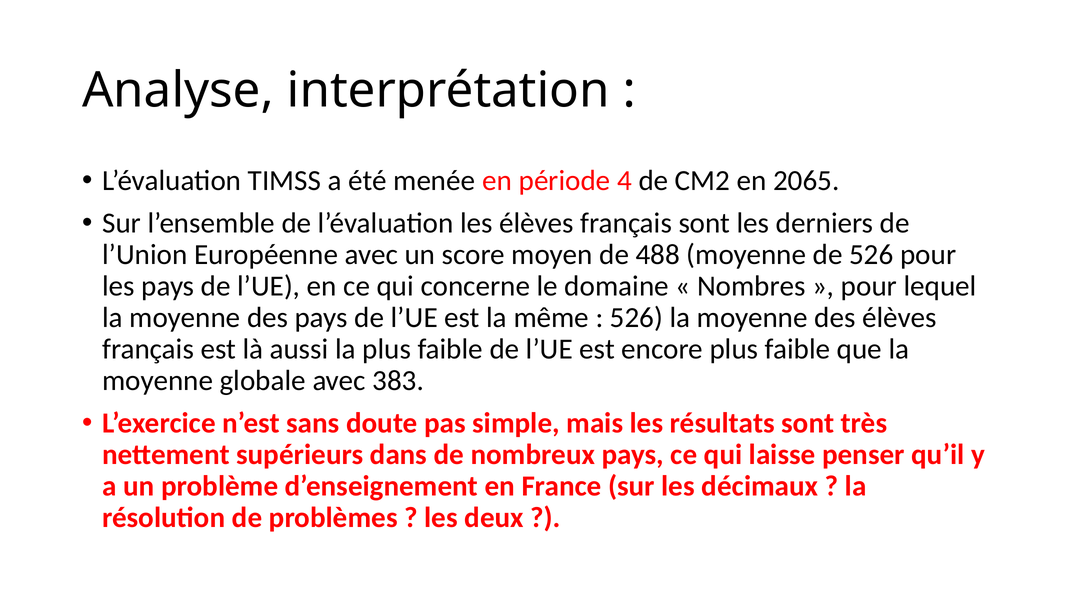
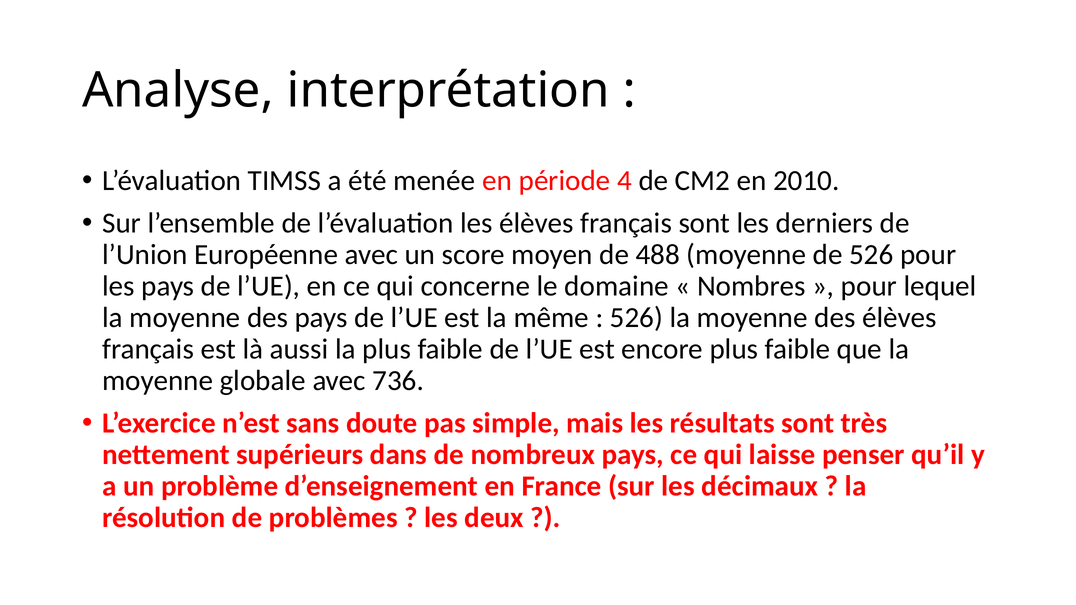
2065: 2065 -> 2010
383: 383 -> 736
